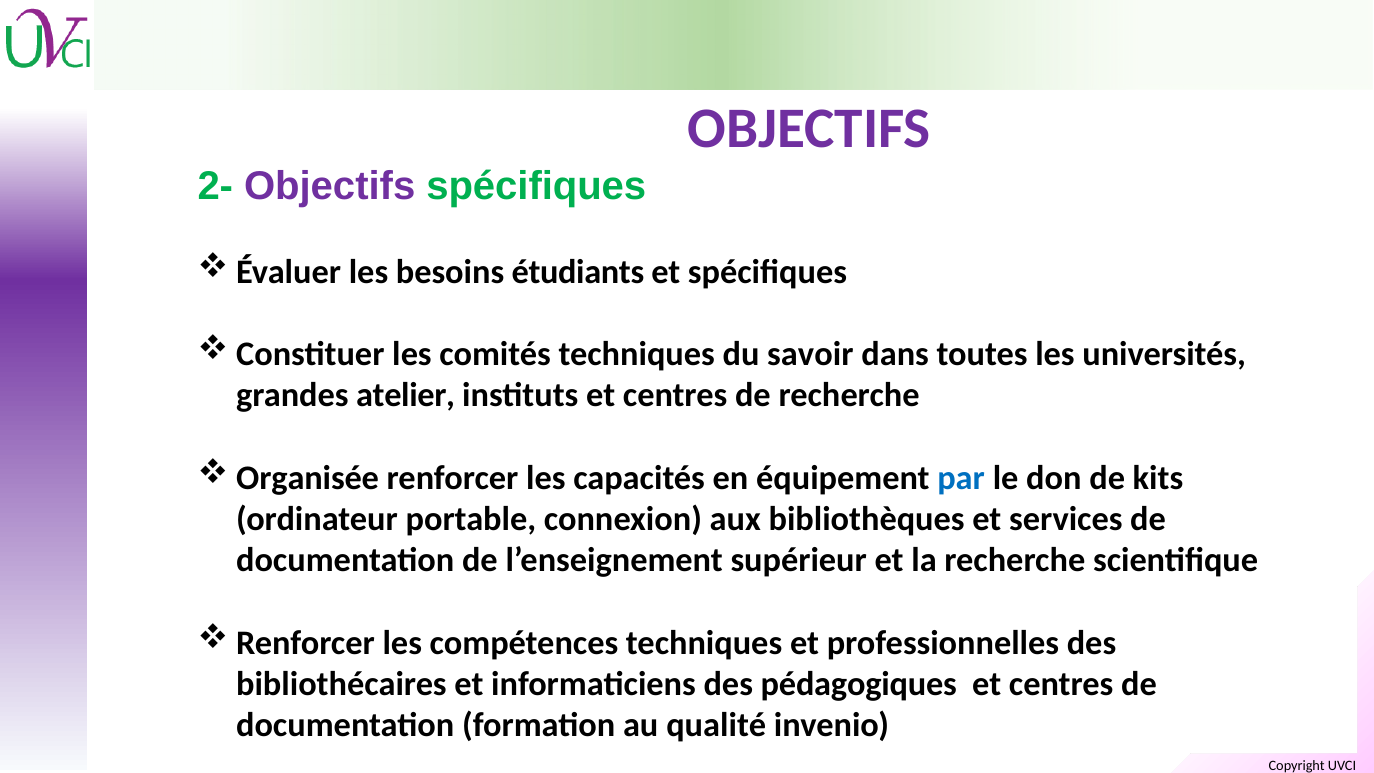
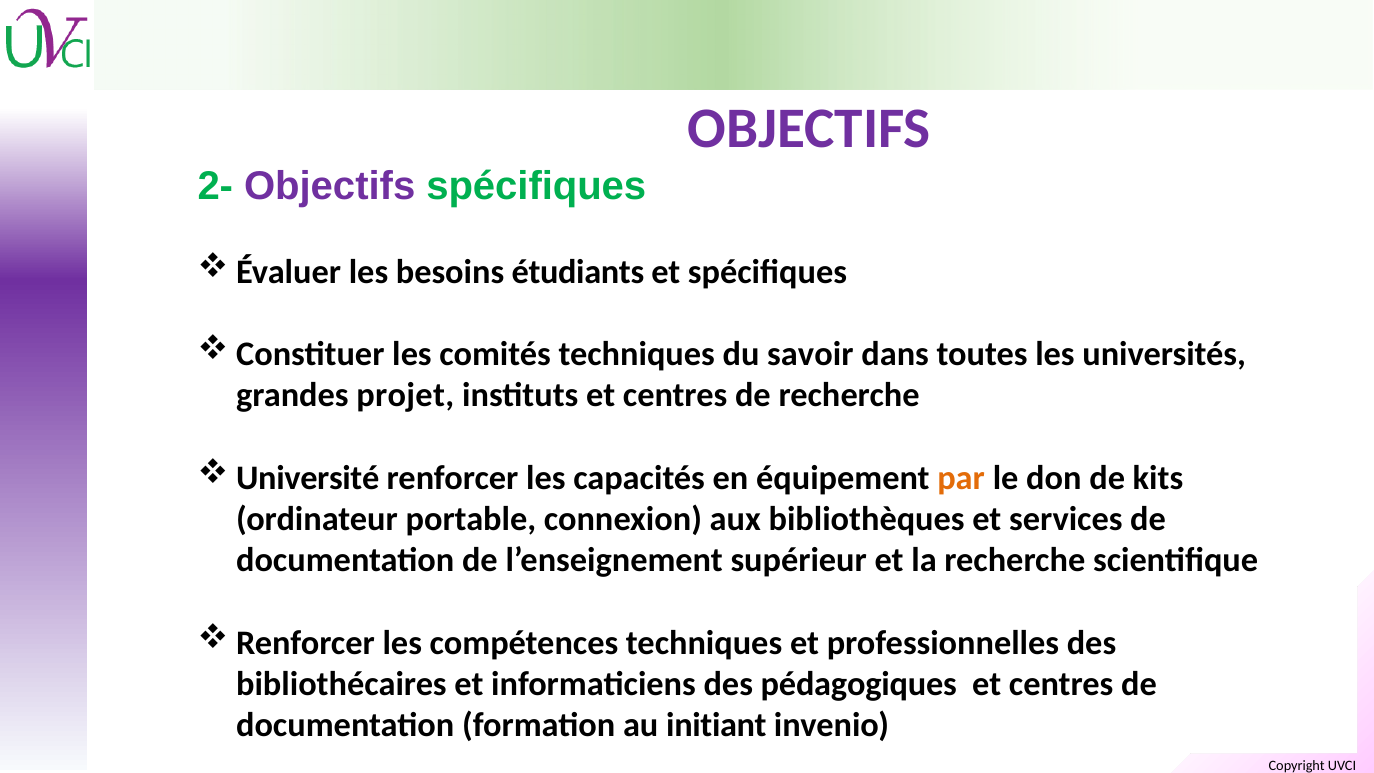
atelier: atelier -> projet
Organisée: Organisée -> Université
par colour: blue -> orange
qualité: qualité -> initiant
